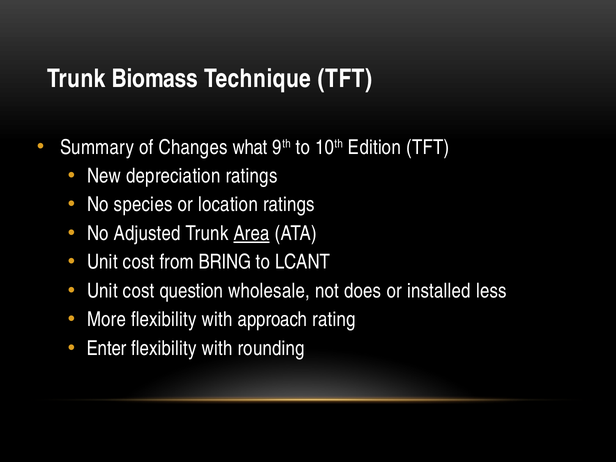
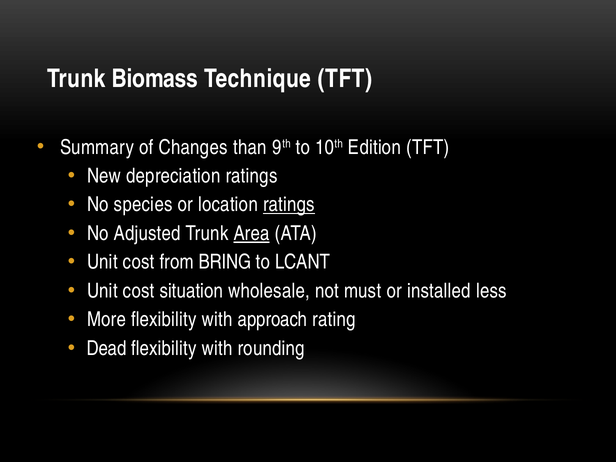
what: what -> than
ratings at (289, 205) underline: none -> present
question: question -> situation
does: does -> must
Enter: Enter -> Dead
